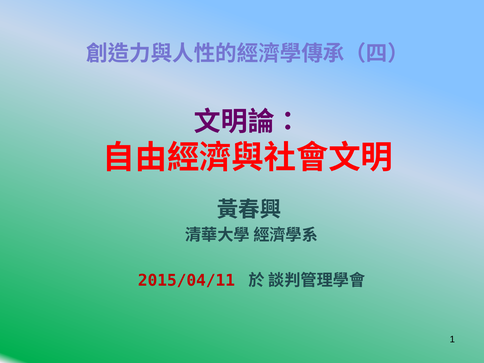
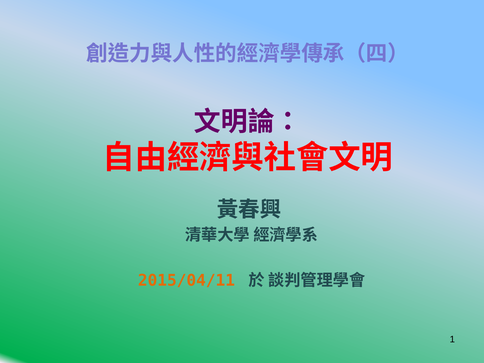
2015/04/11 colour: red -> orange
